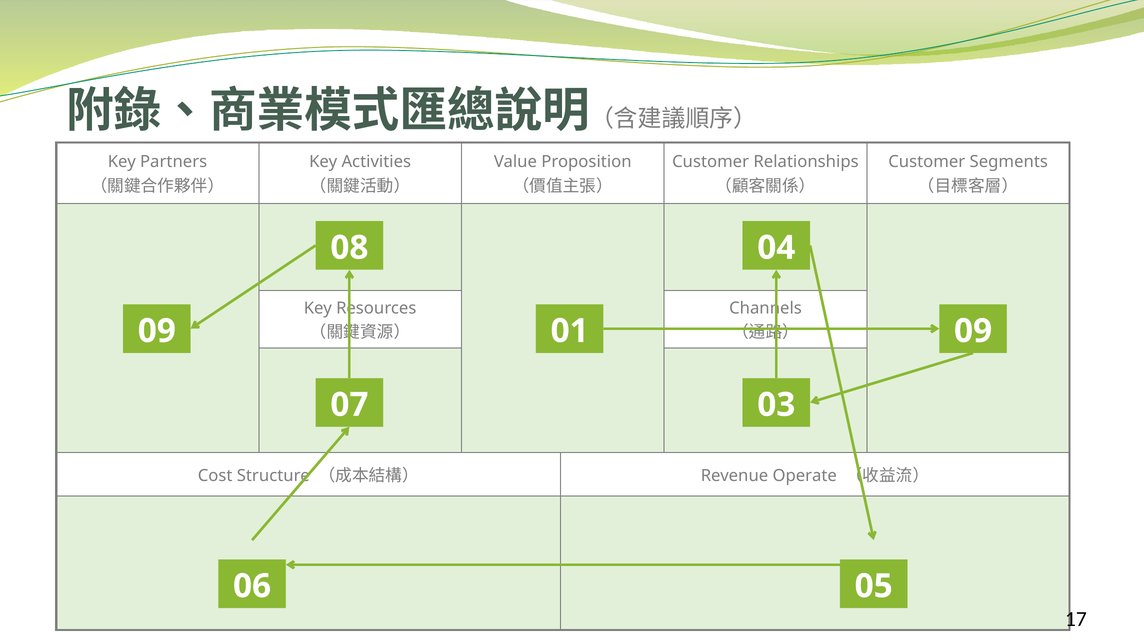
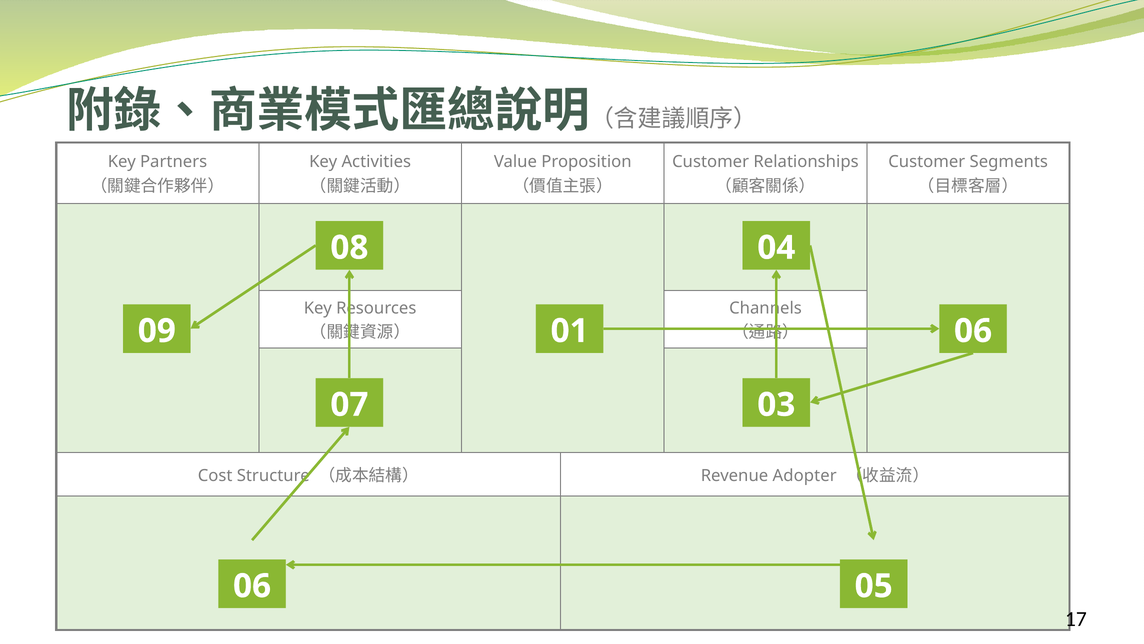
01 09: 09 -> 06
Operate: Operate -> Adopter
